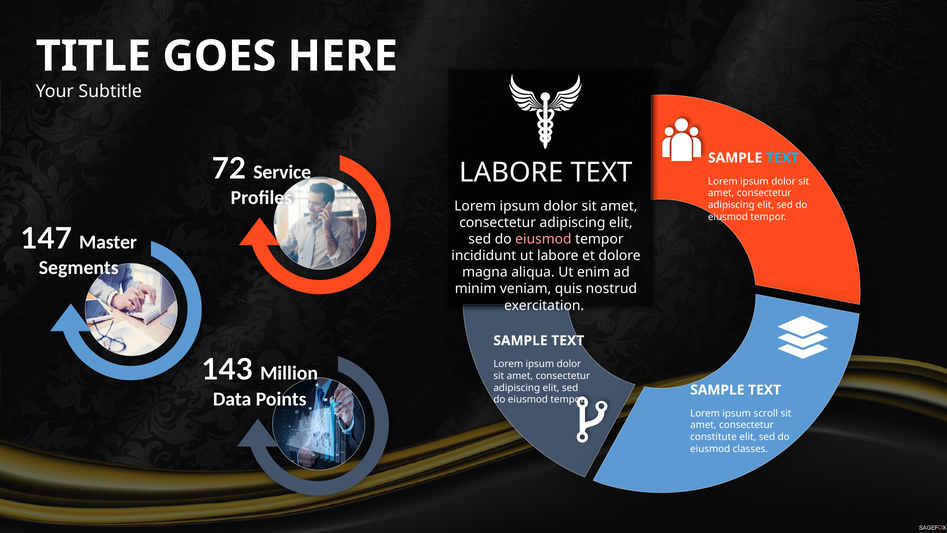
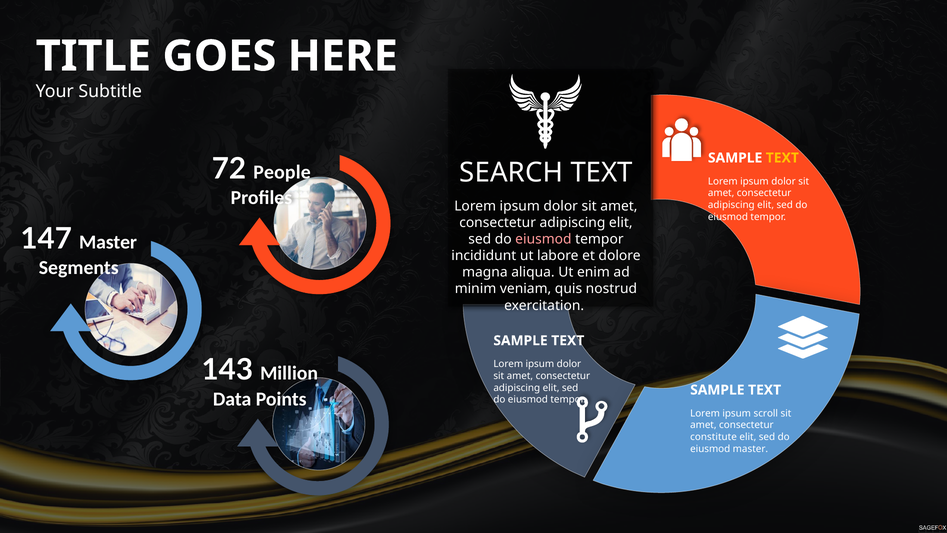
TEXT at (782, 158) colour: light blue -> yellow
Service: Service -> People
LABORE at (511, 172): LABORE -> SEARCH
eiusmod classes: classes -> master
